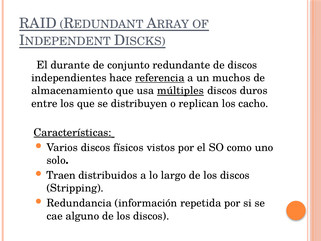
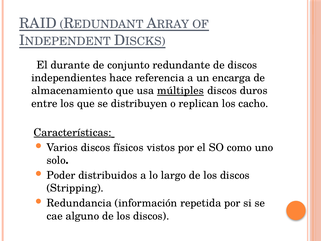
referencia underline: present -> none
muchos: muchos -> encarga
Traen: Traen -> Poder
